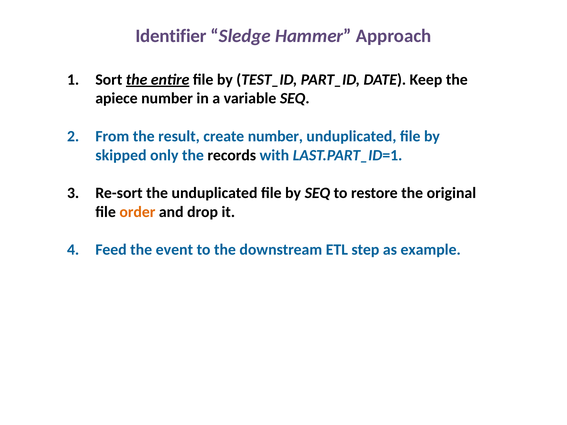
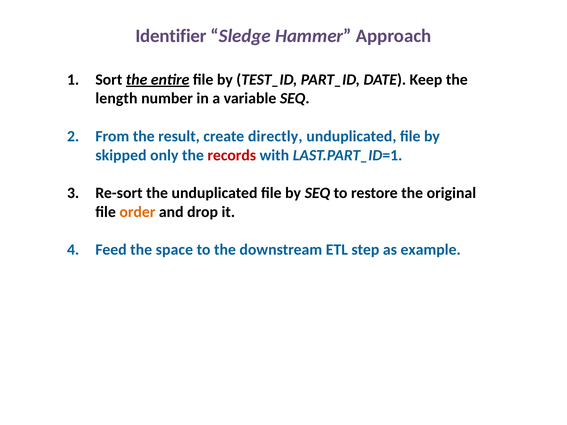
apiece: apiece -> length
create number: number -> directly
records colour: black -> red
event: event -> space
